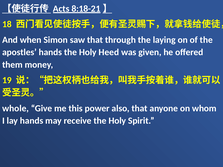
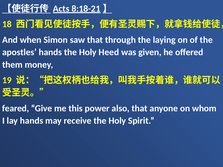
whole: whole -> feared
